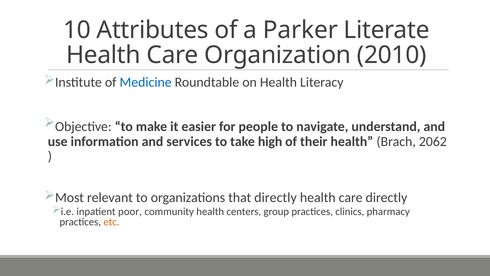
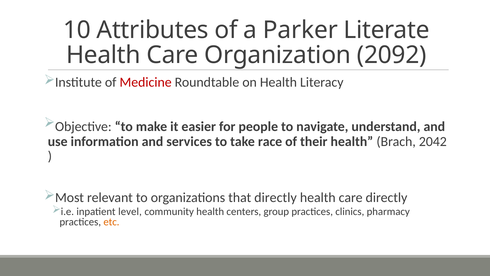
2010: 2010 -> 2092
Medicine colour: blue -> red
high: high -> race
2062: 2062 -> 2042
poor: poor -> level
